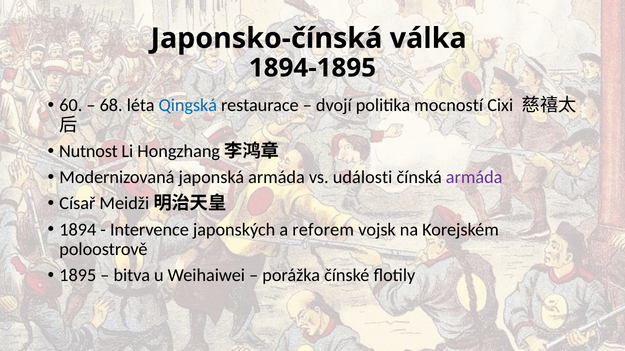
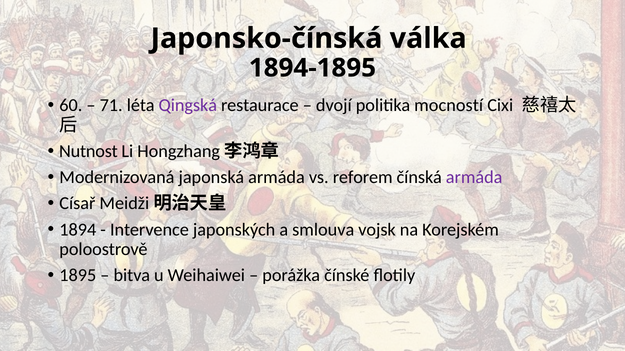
68: 68 -> 71
Qingská colour: blue -> purple
události: události -> reforem
reforem: reforem -> smlouva
